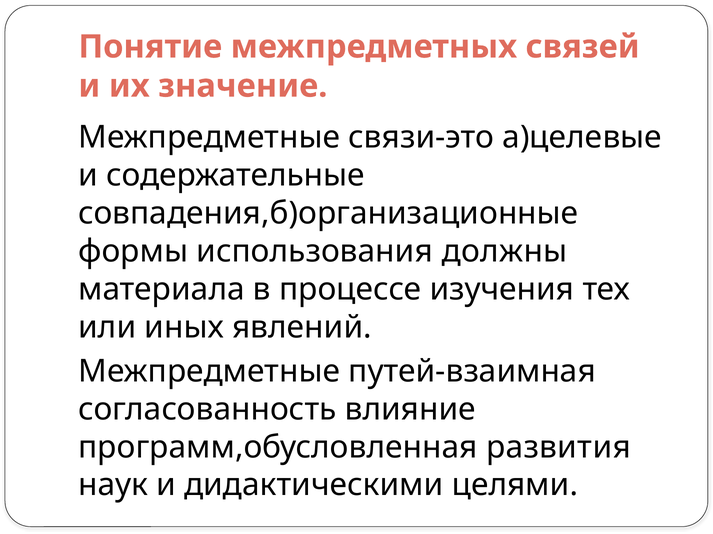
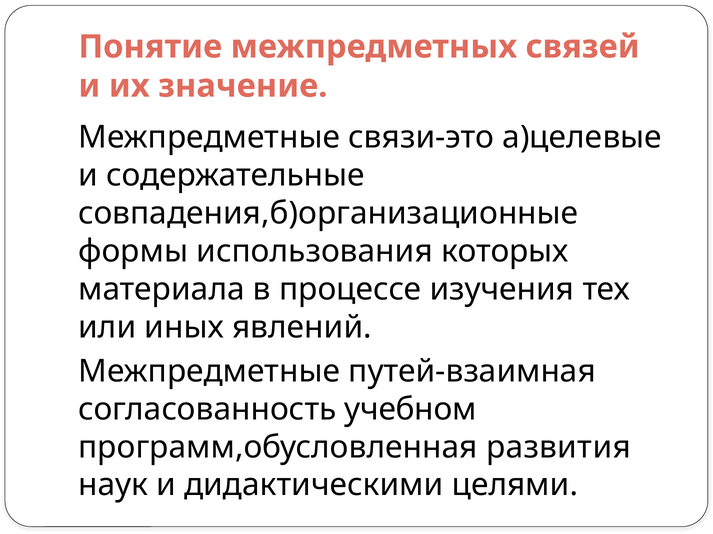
должны: должны -> которых
влияние: влияние -> учебном
